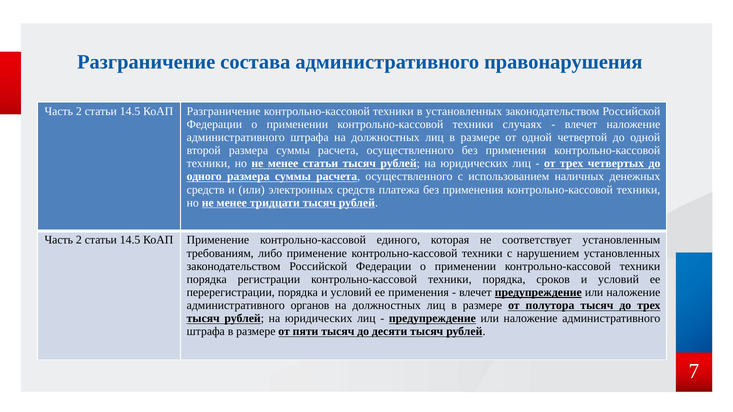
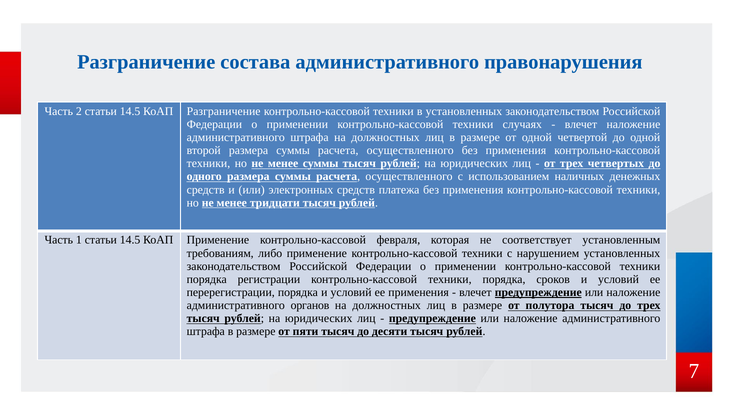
менее статьи: статьи -> суммы
2 at (79, 240): 2 -> 1
единого: единого -> февраля
